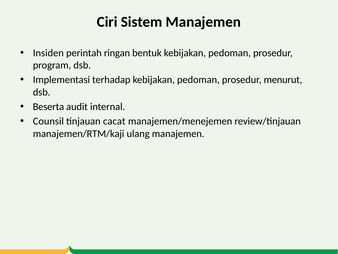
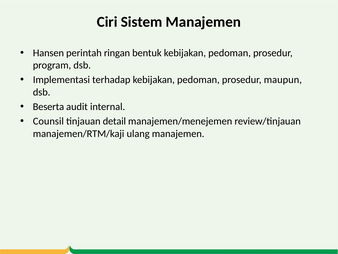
Insiden: Insiden -> Hansen
menurut: menurut -> maupun
cacat: cacat -> detail
